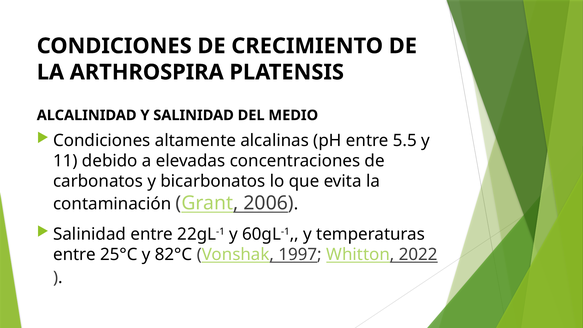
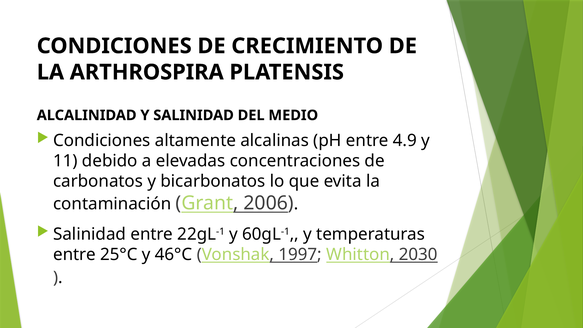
5.5: 5.5 -> 4.9
82°C: 82°C -> 46°C
2022: 2022 -> 2030
